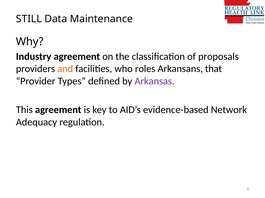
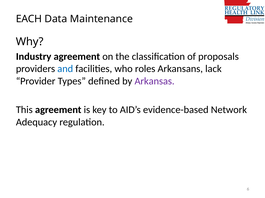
STILL: STILL -> EACH
and colour: orange -> blue
that: that -> lack
